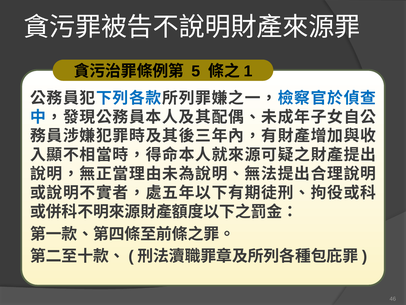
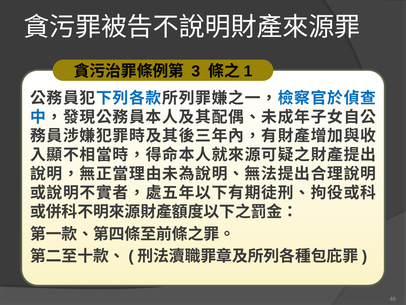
5: 5 -> 3
